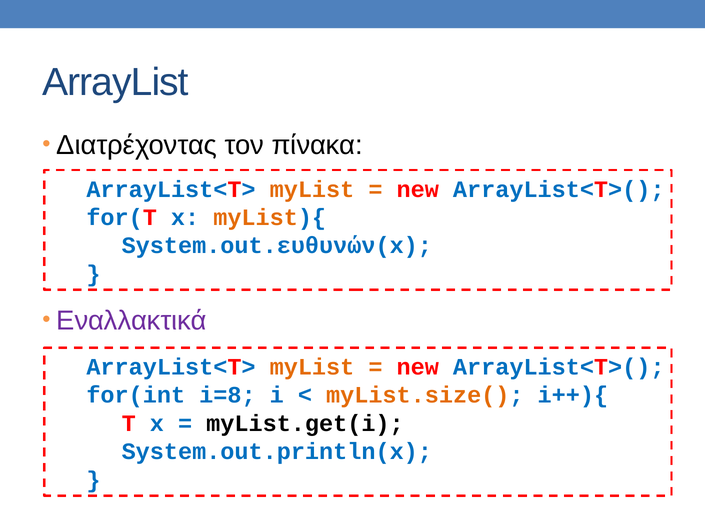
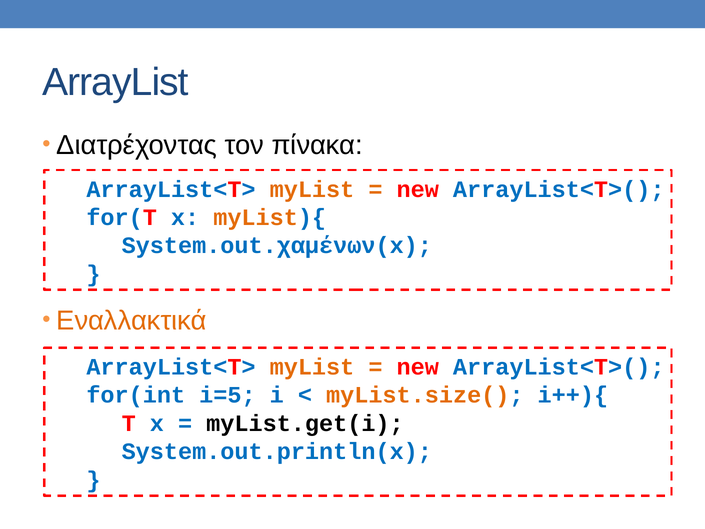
System.out.ευθυνών(x: System.out.ευθυνών(x -> System.out.χαμένων(x
Εναλλακτικά colour: purple -> orange
i=8: i=8 -> i=5
